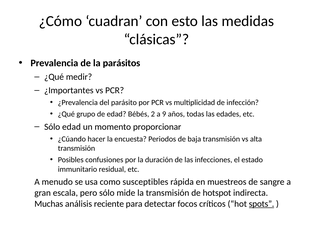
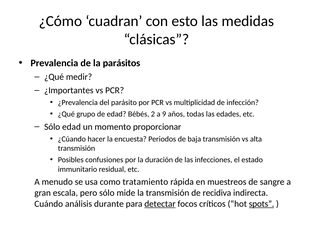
susceptibles: susceptibles -> tratamiento
hotspot: hotspot -> recidiva
Muchas: Muchas -> Cuándo
reciente: reciente -> durante
detectar underline: none -> present
